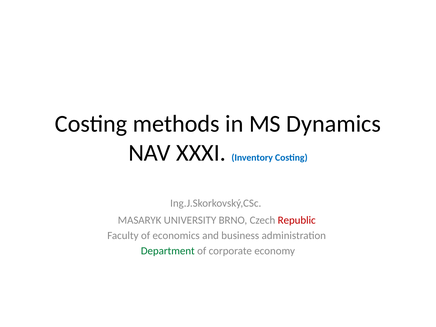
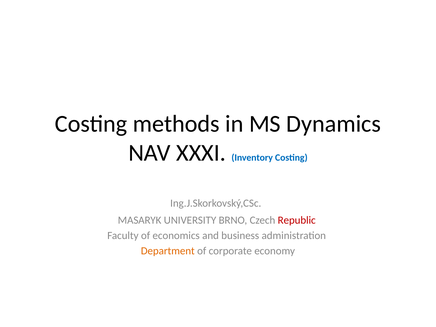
Department colour: green -> orange
